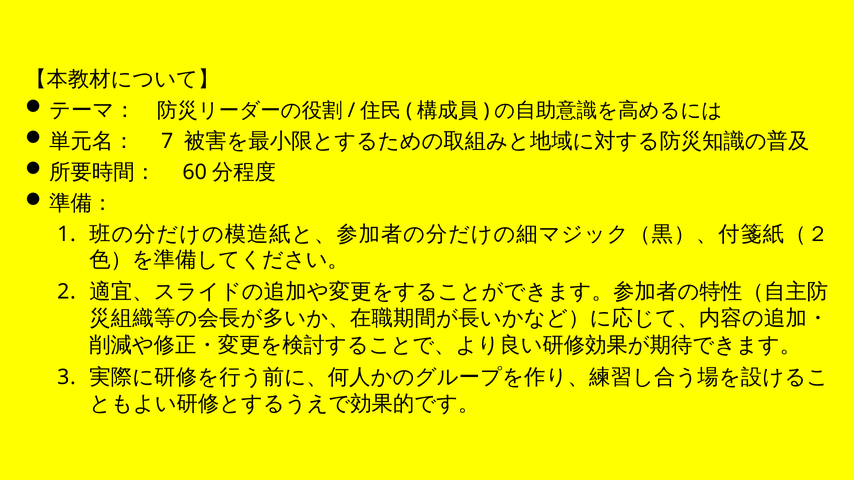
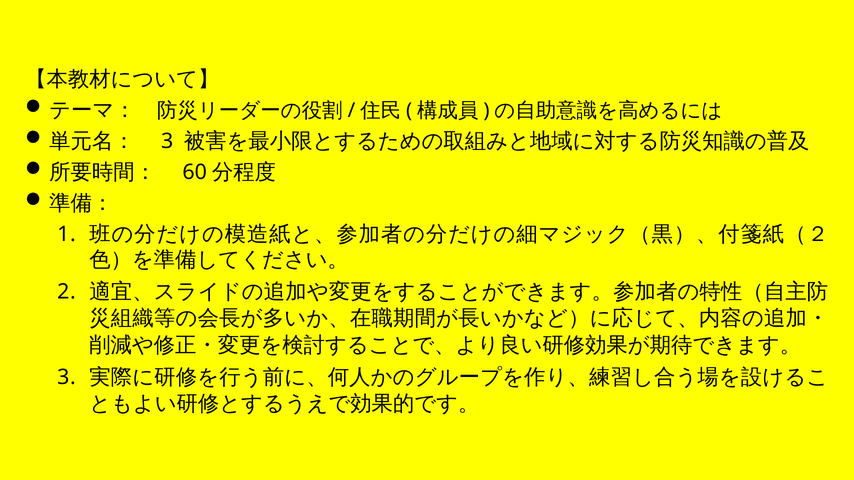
7 at (167, 141): 7 -> 3
